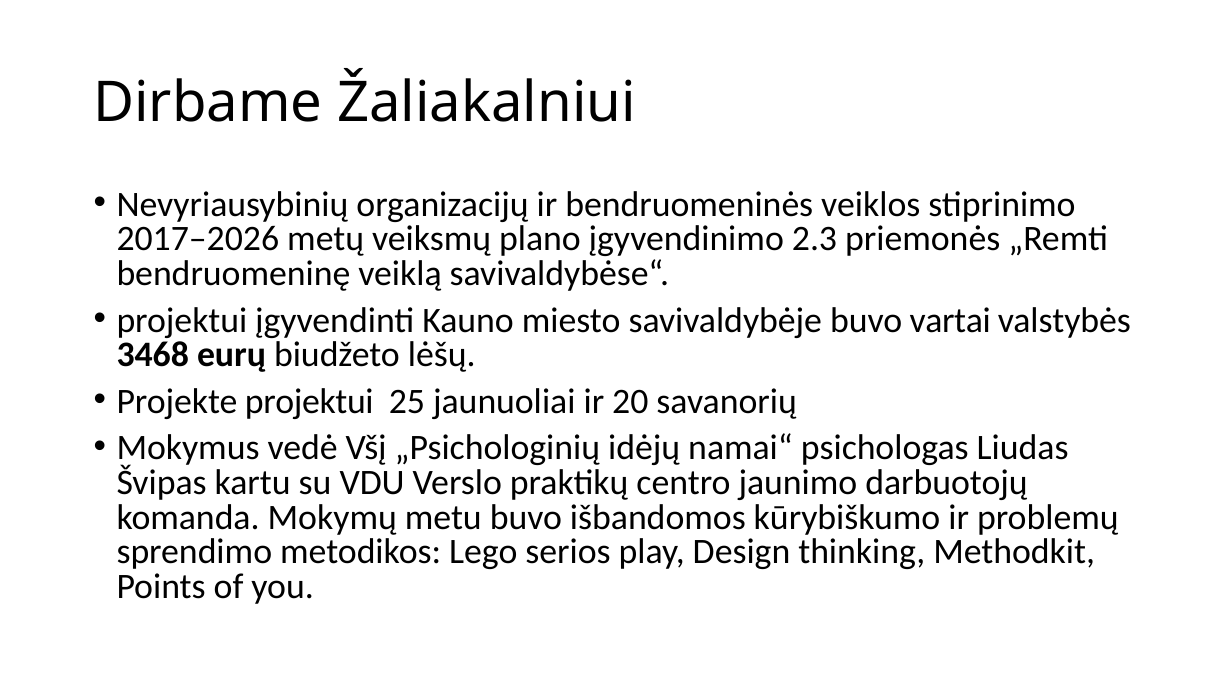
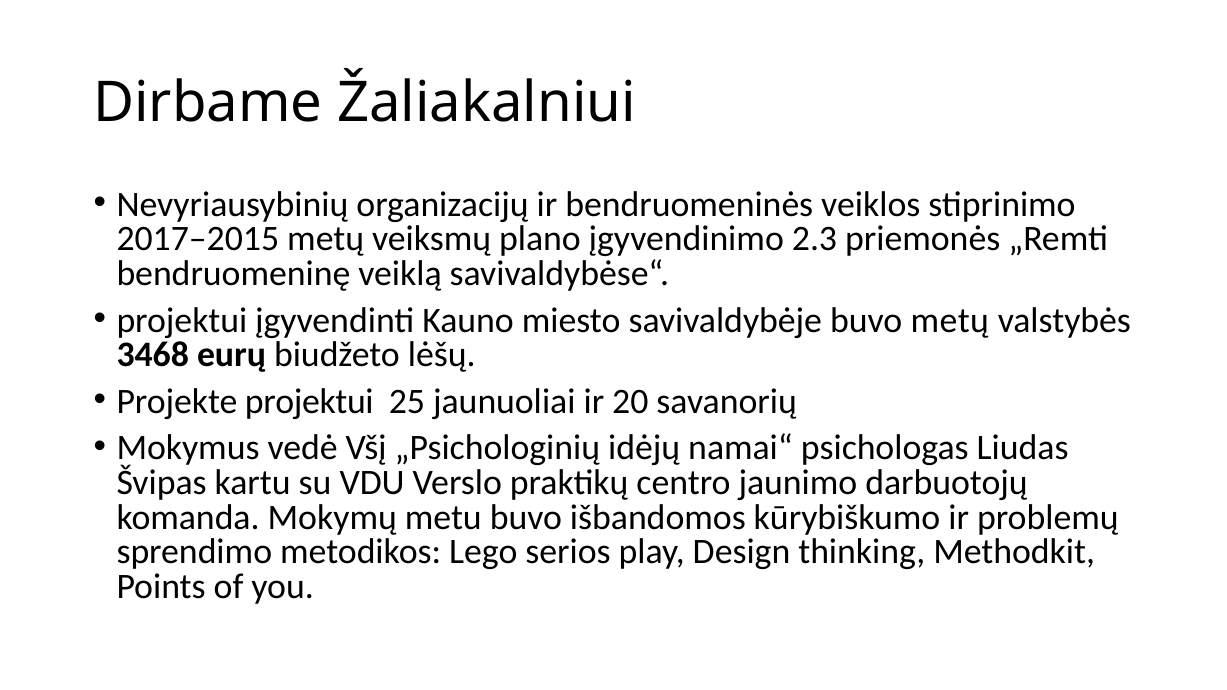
2017–2026: 2017–2026 -> 2017–2015
buvo vartai: vartai -> metų
